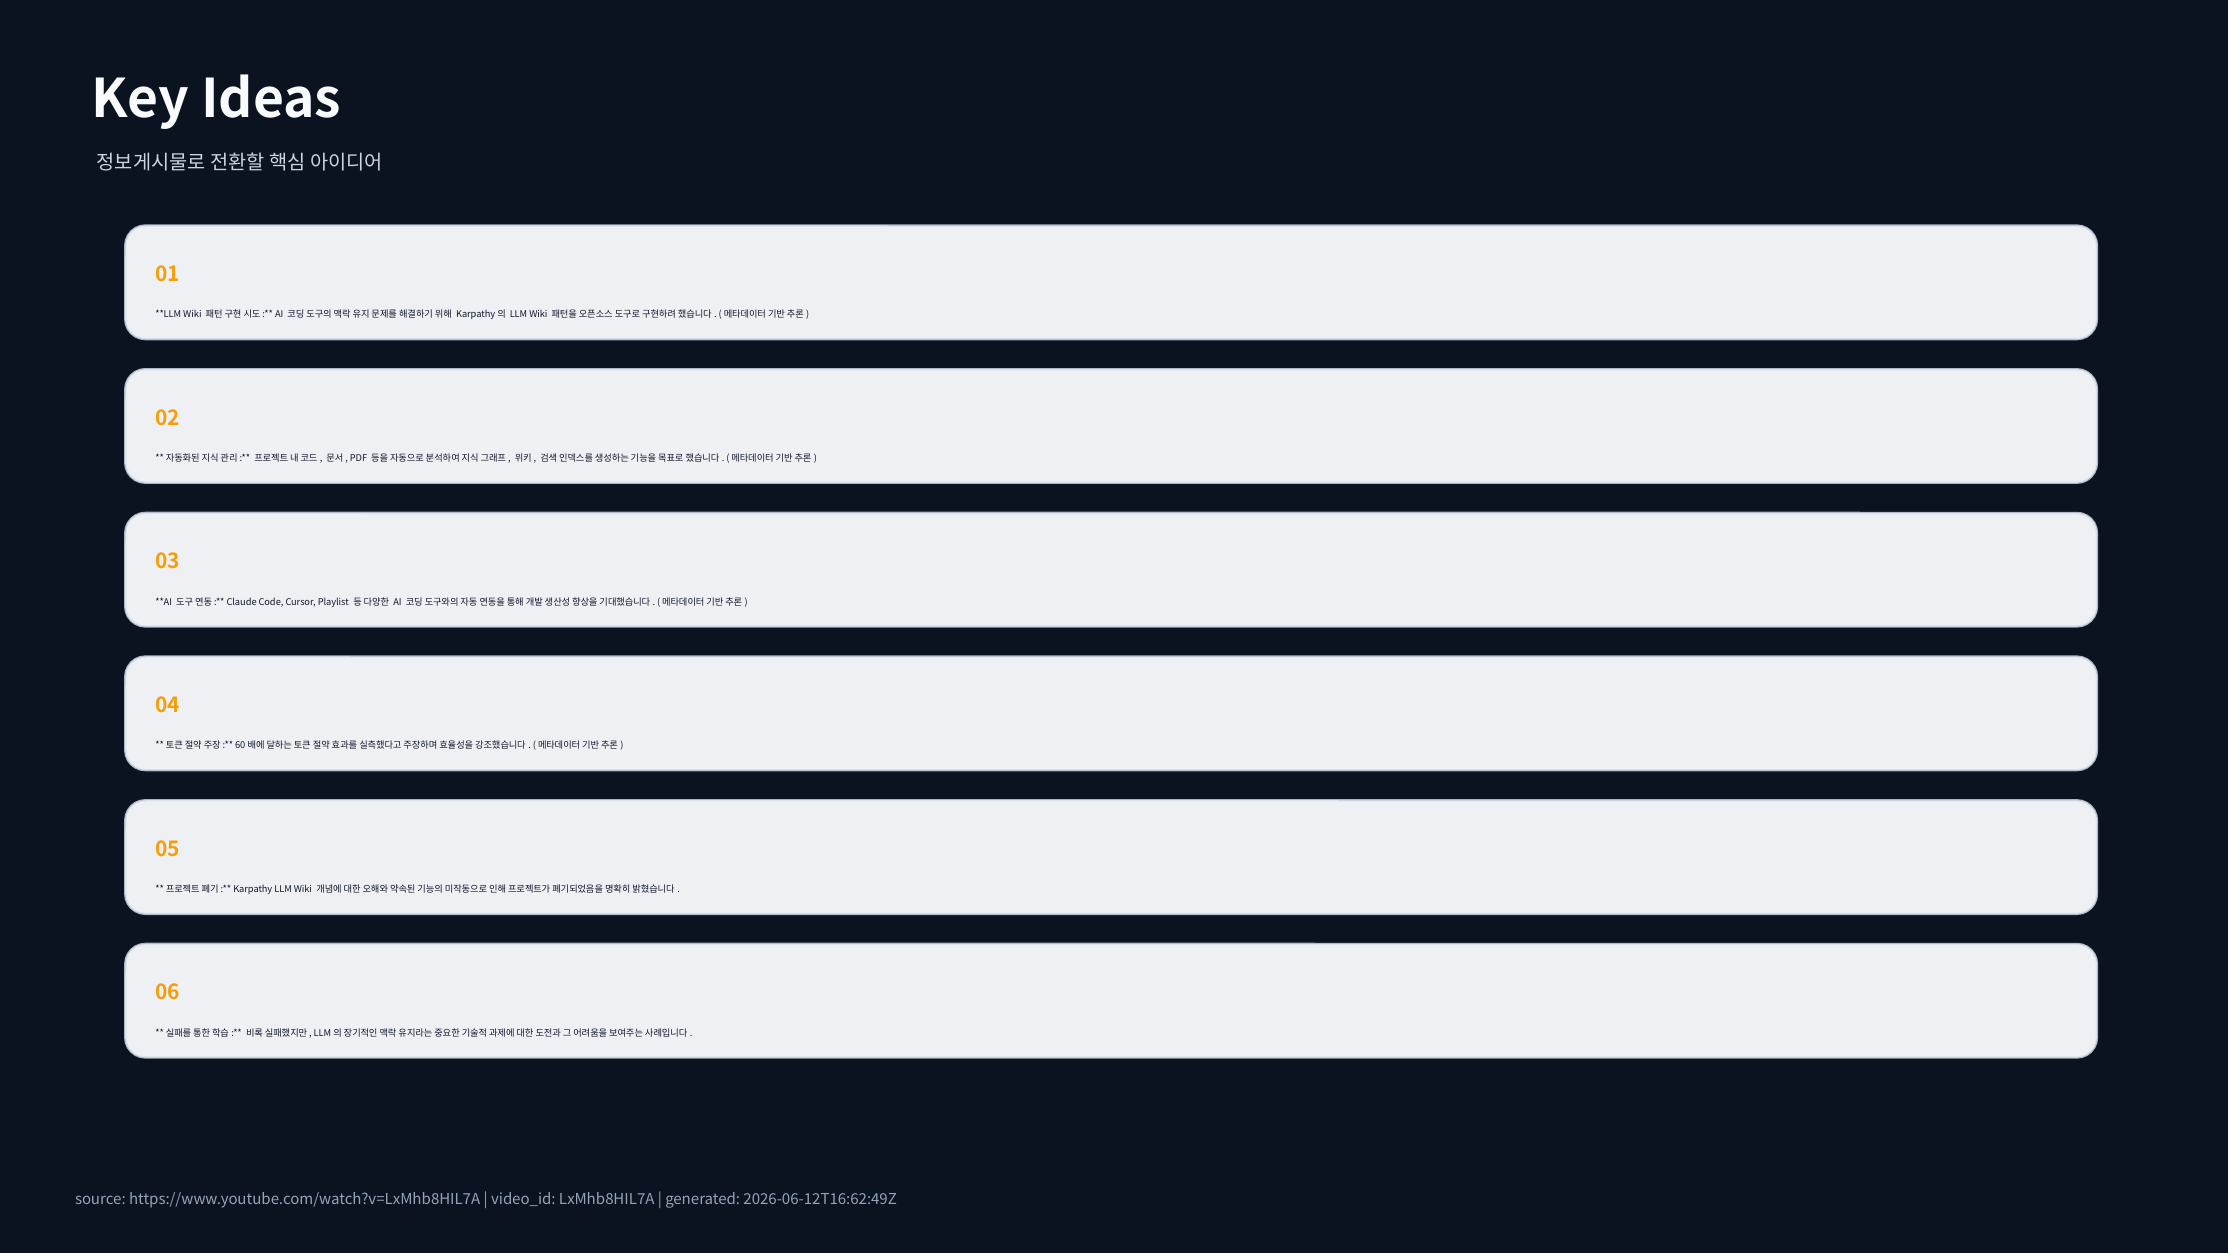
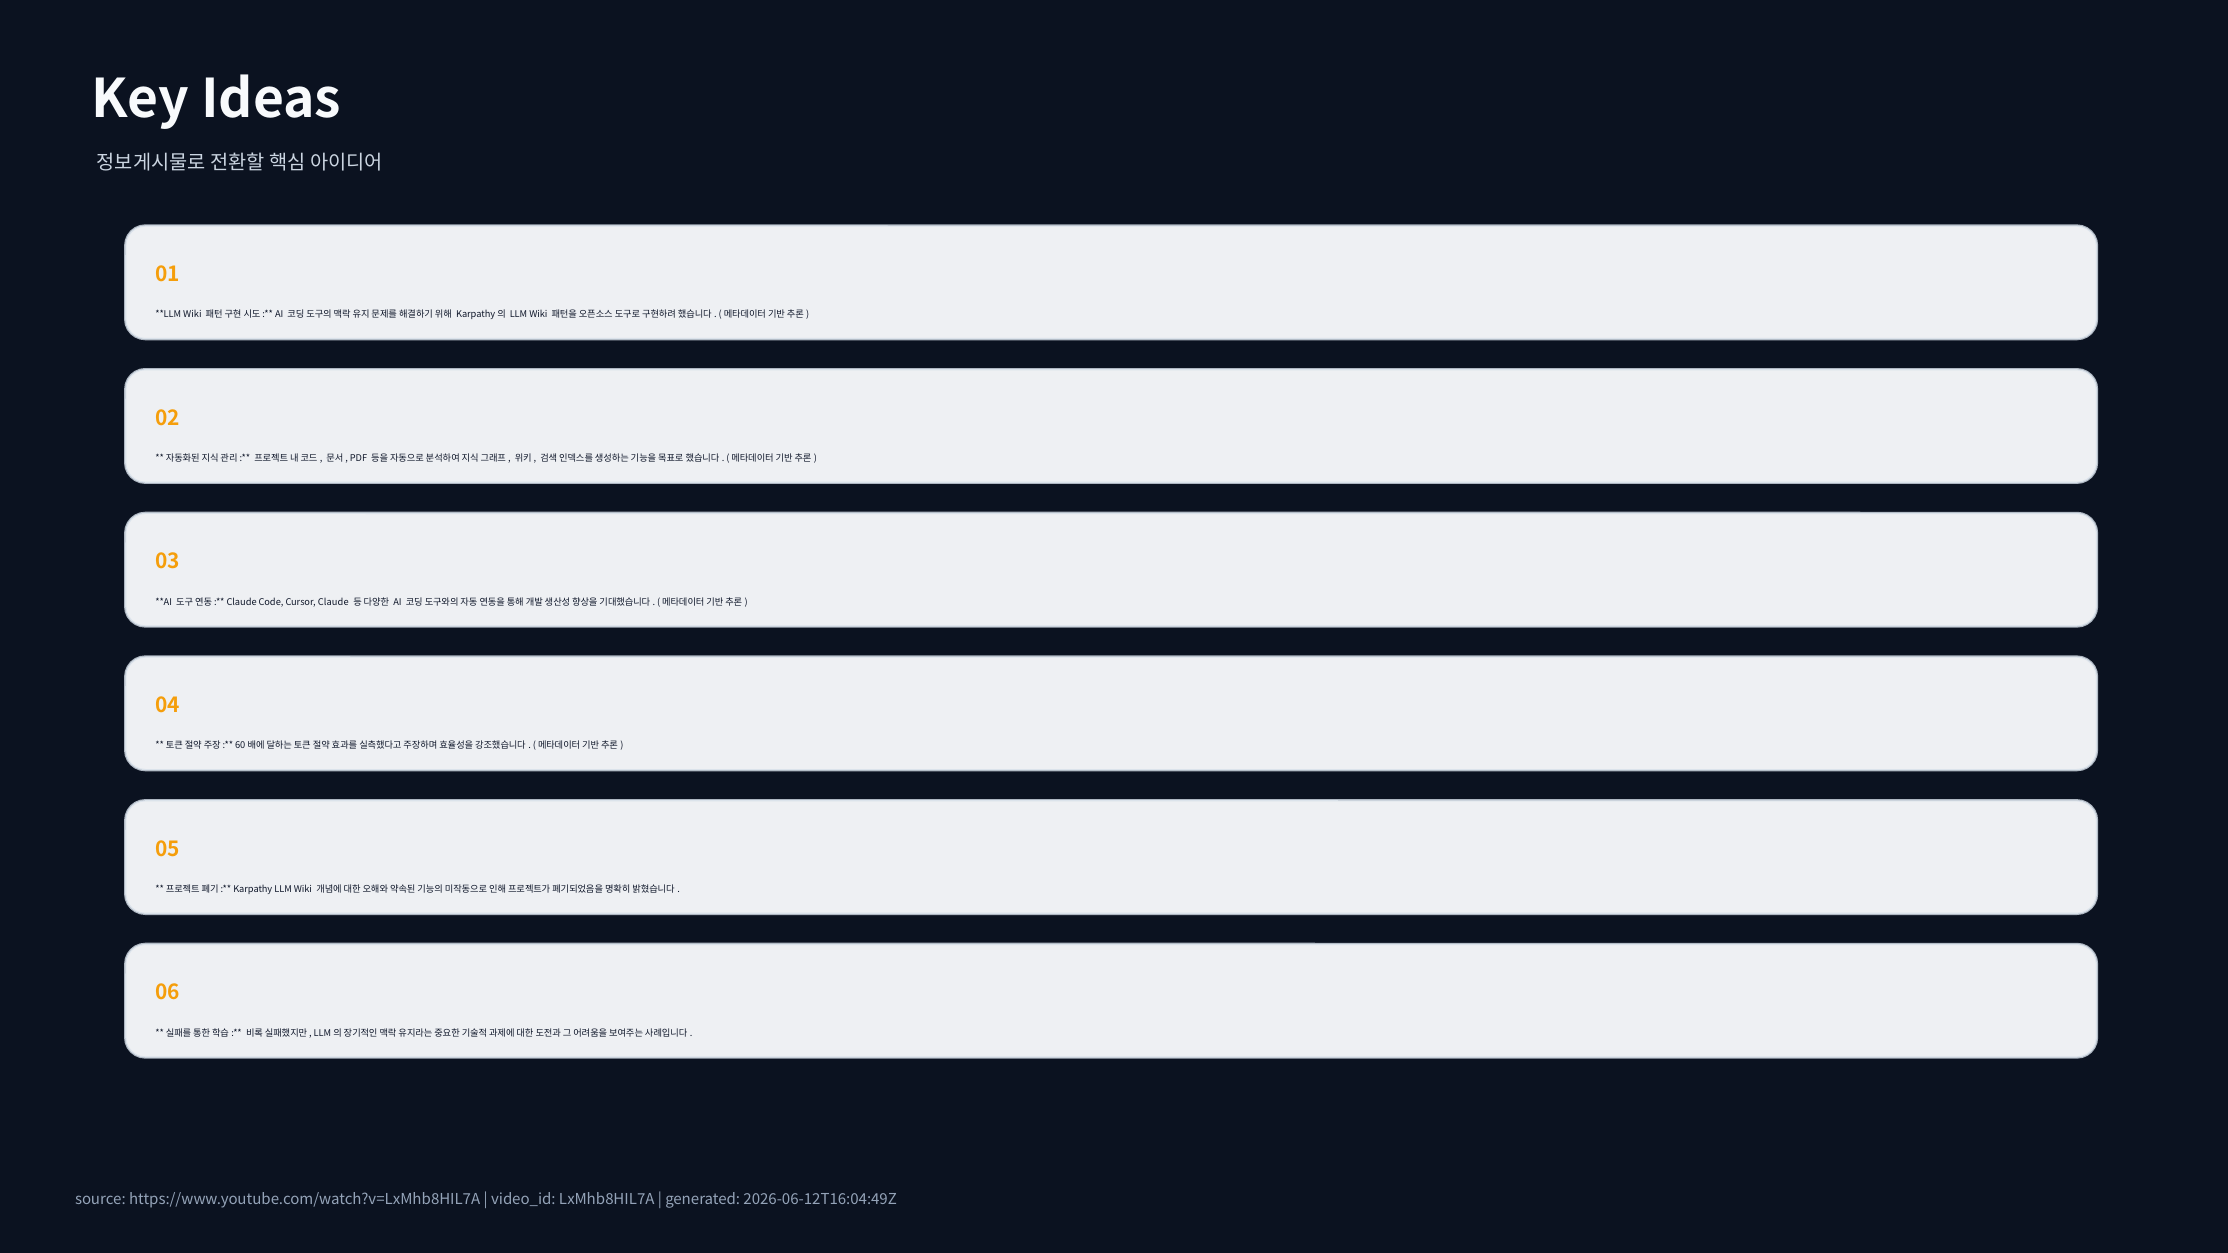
Cursor Playlist: Playlist -> Claude
2026-06-12T16:62:49Z: 2026-06-12T16:62:49Z -> 2026-06-12T16:04:49Z
